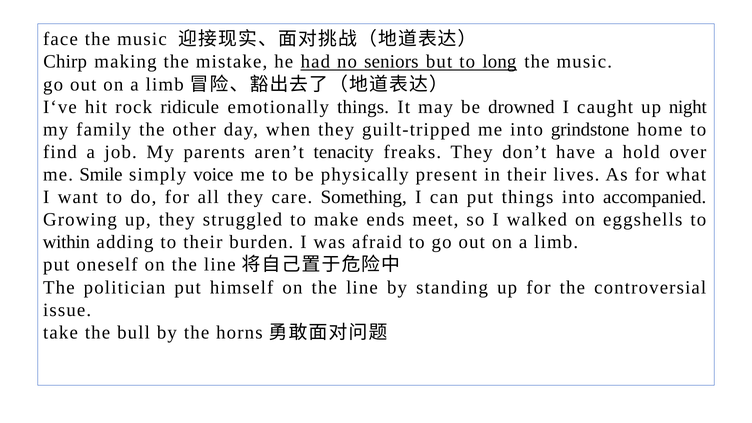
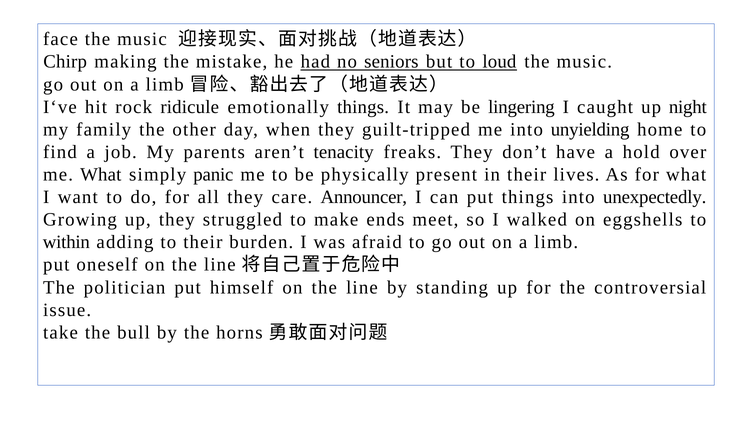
long: long -> loud
drowned: drowned -> lingering
grindstone: grindstone -> unyielding
me Smile: Smile -> What
voice: voice -> panic
Something: Something -> Announcer
accompanied: accompanied -> unexpectedly
